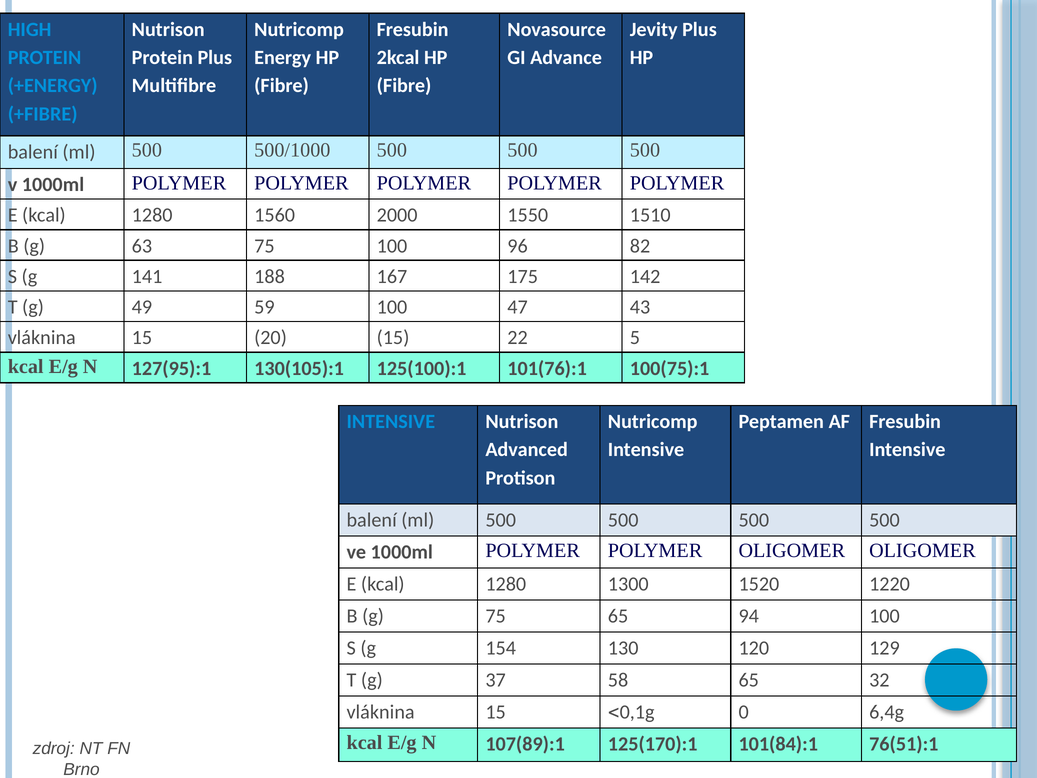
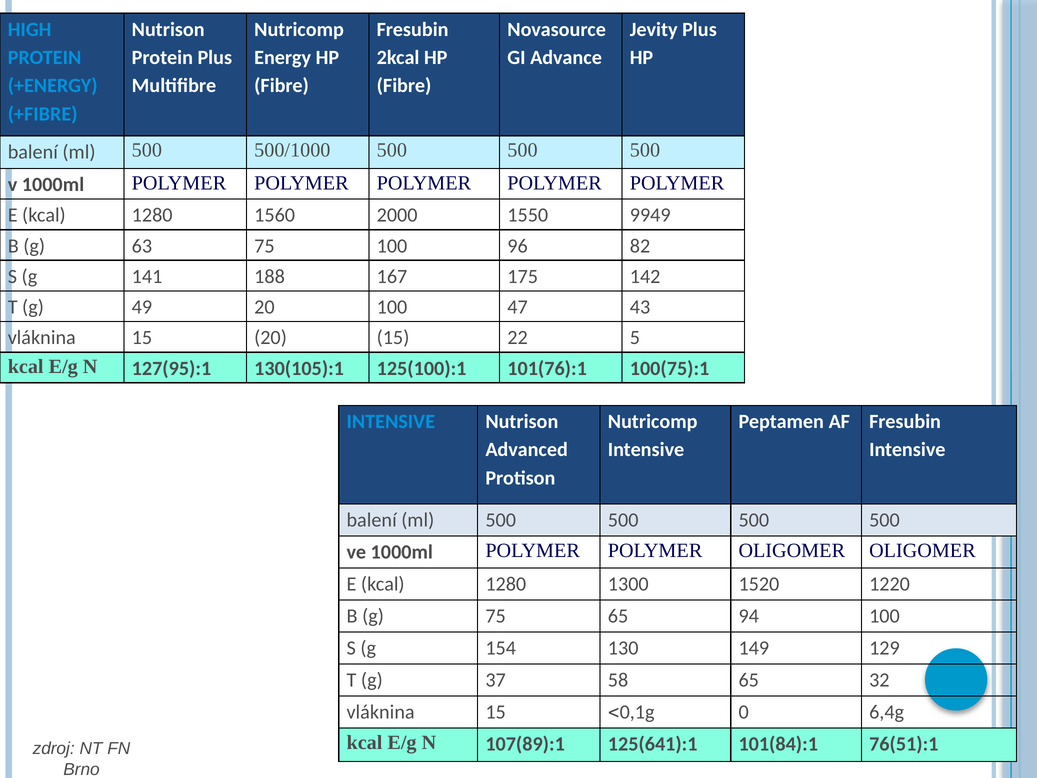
1510: 1510 -> 9949
49 59: 59 -> 20
120: 120 -> 149
125(170):1: 125(170):1 -> 125(641):1
